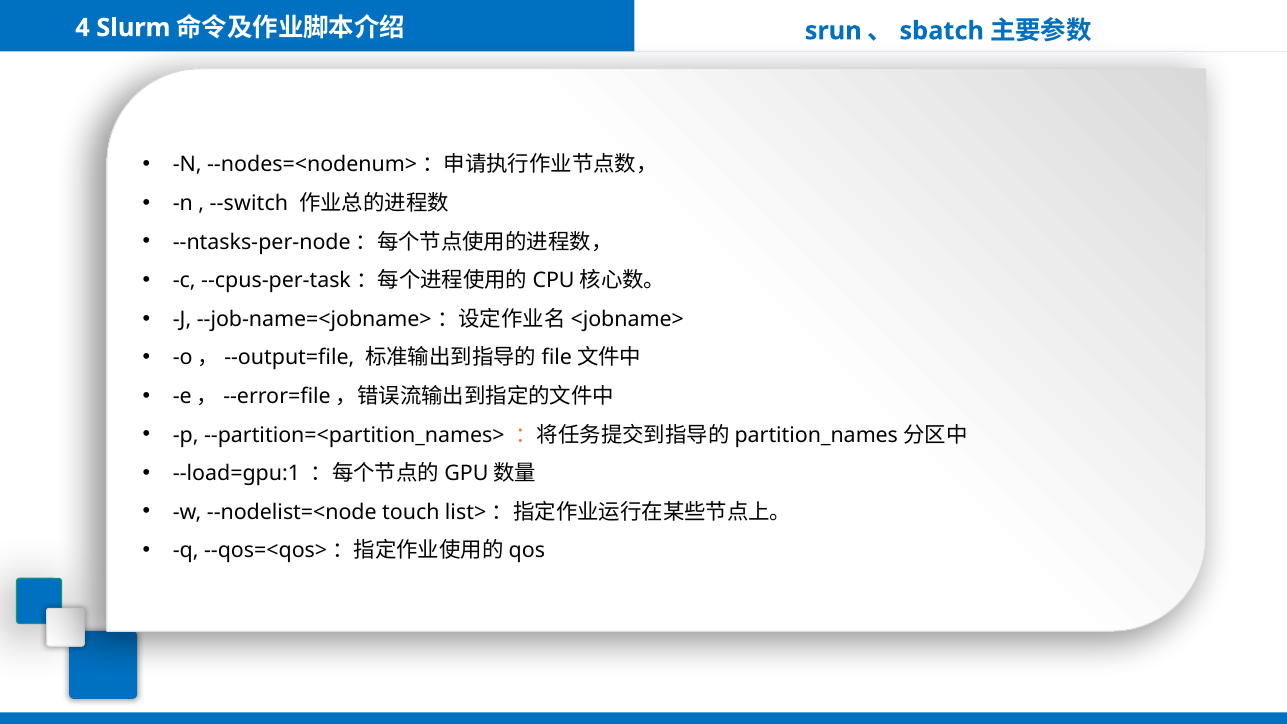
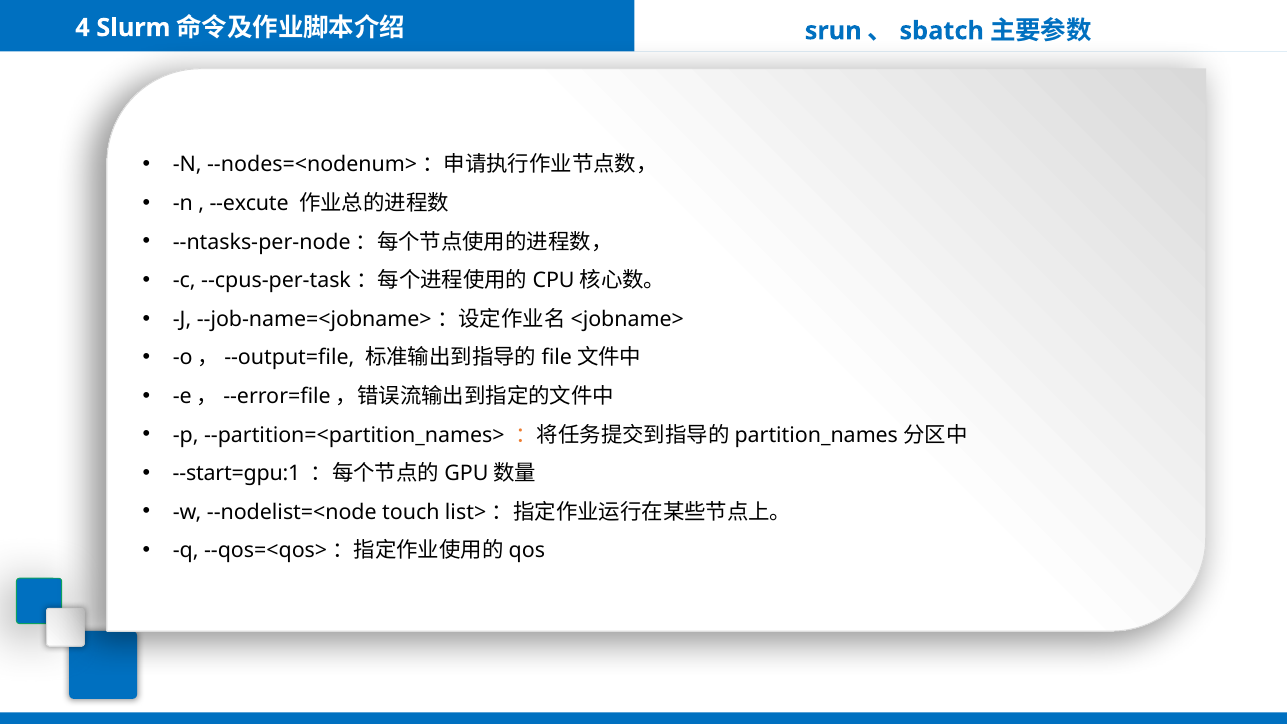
--switch: --switch -> --excute
--load=gpu:1: --load=gpu:1 -> --start=gpu:1
